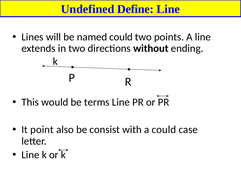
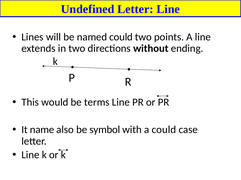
Undefined Define: Define -> Letter
point: point -> name
consist: consist -> symbol
